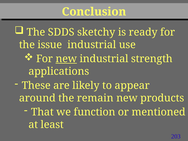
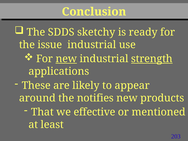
strength underline: none -> present
remain: remain -> notifies
function: function -> effective
